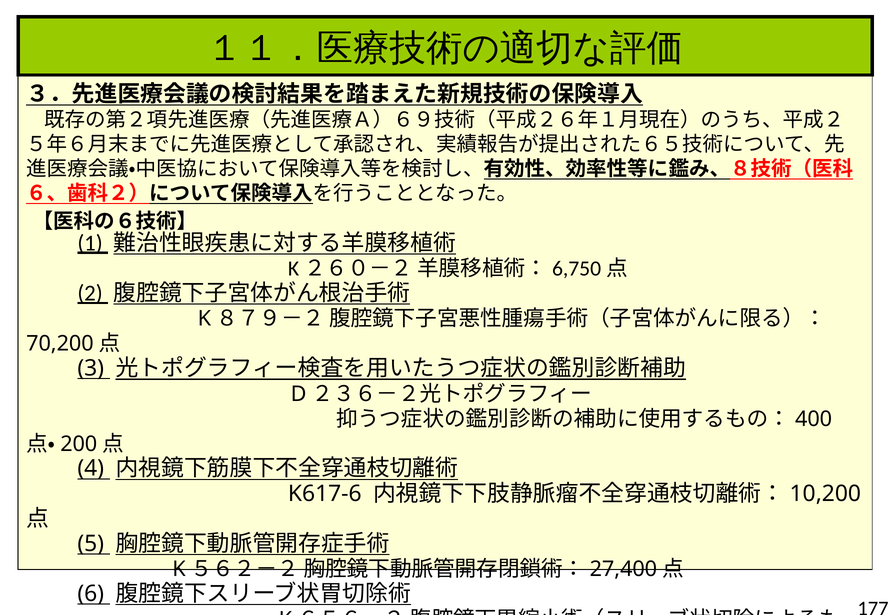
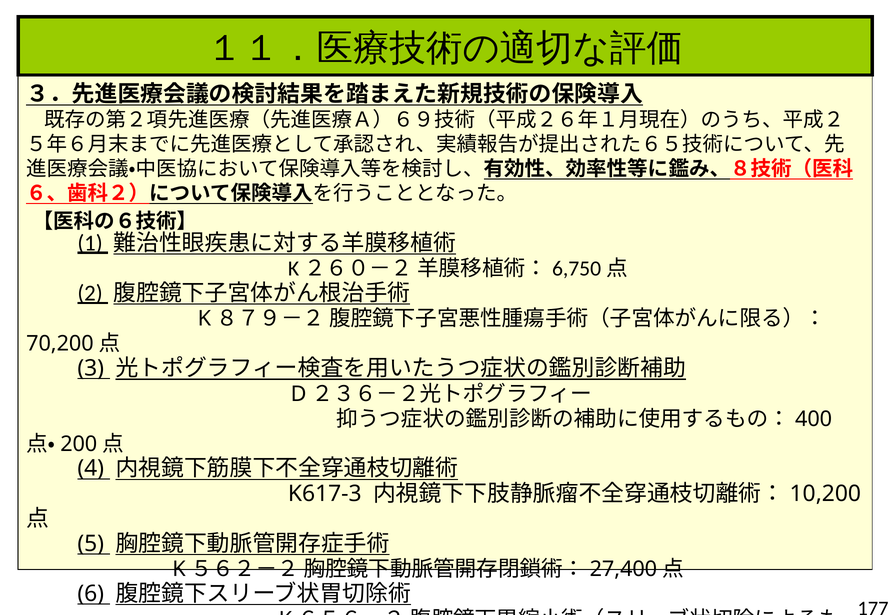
K617-6: K617-6 -> K617-3
